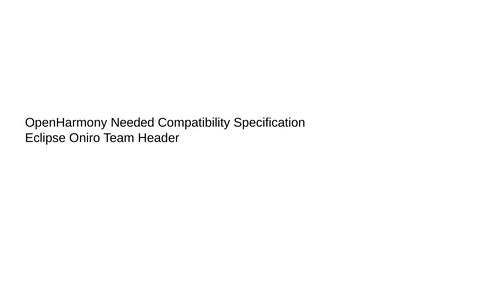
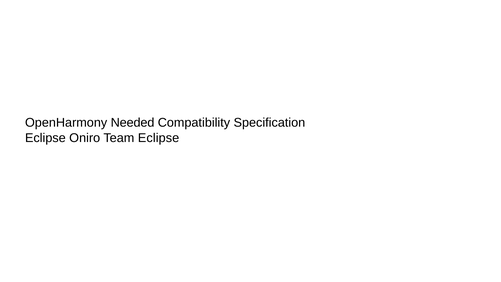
Team Header: Header -> Eclipse
